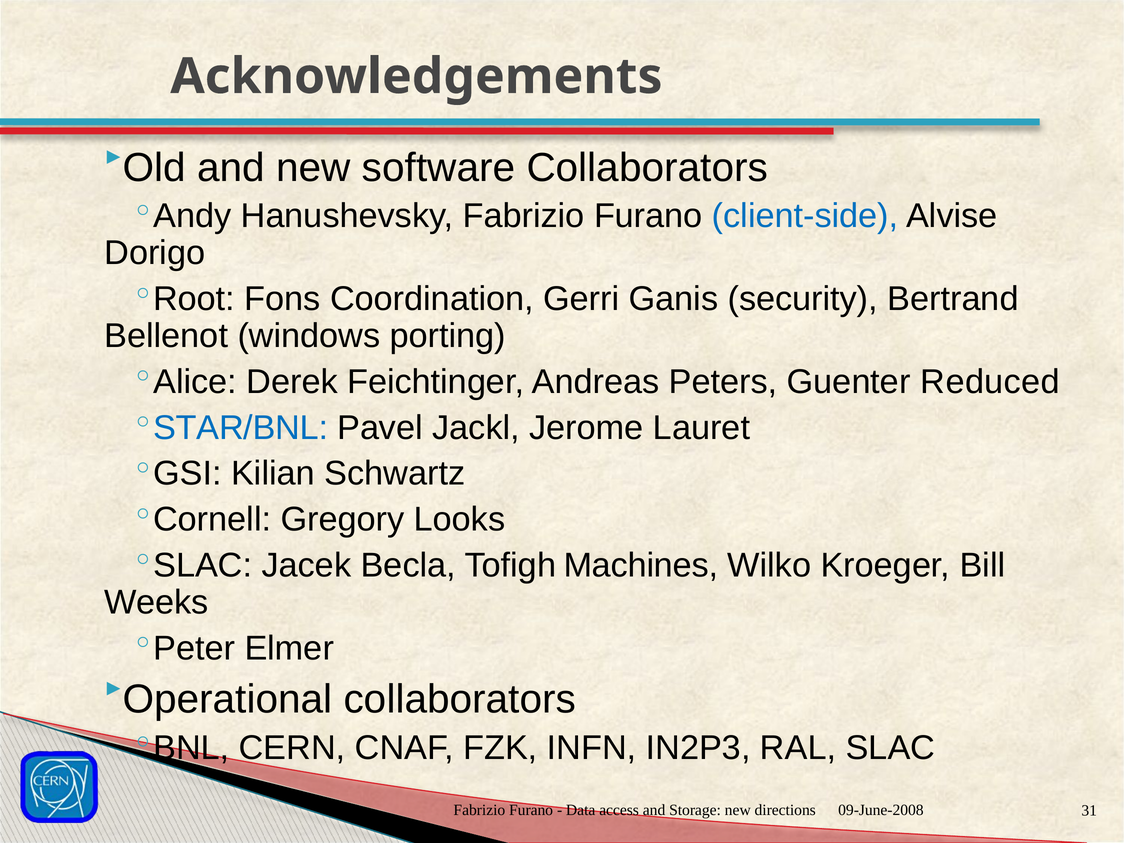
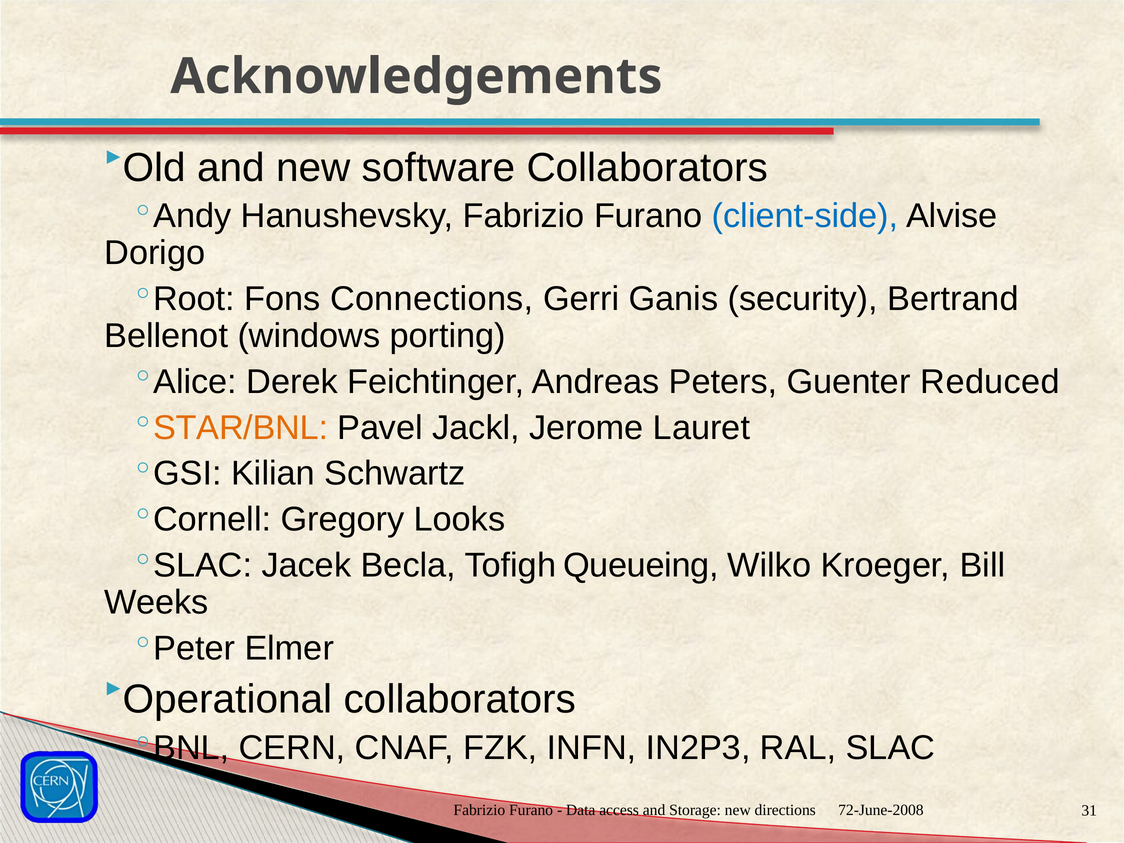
Coordination: Coordination -> Connections
STAR/BNL colour: blue -> orange
Machines: Machines -> Queueing
09-June-2008: 09-June-2008 -> 72-June-2008
